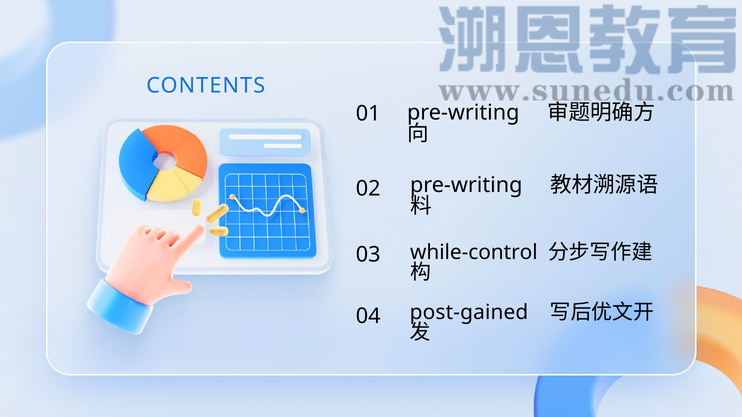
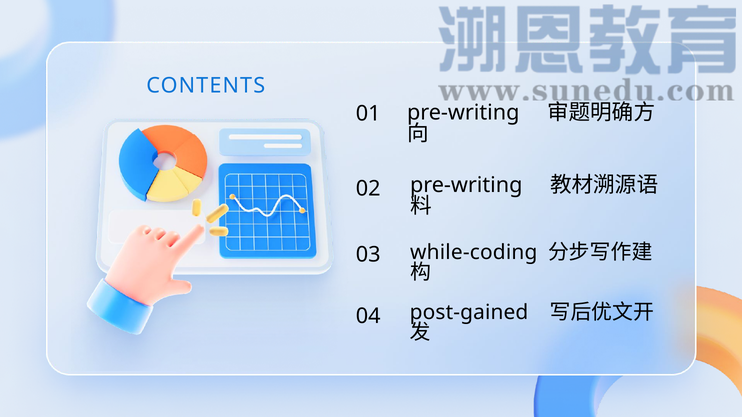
while-control: while-control -> while-coding
